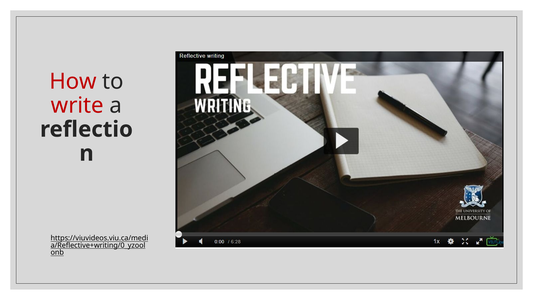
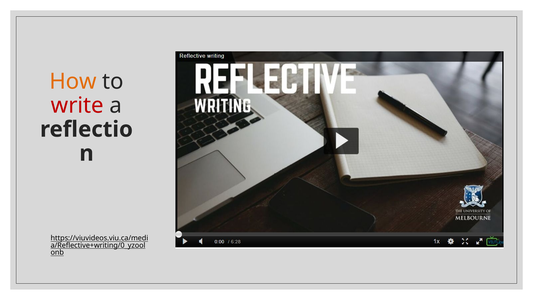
How colour: red -> orange
